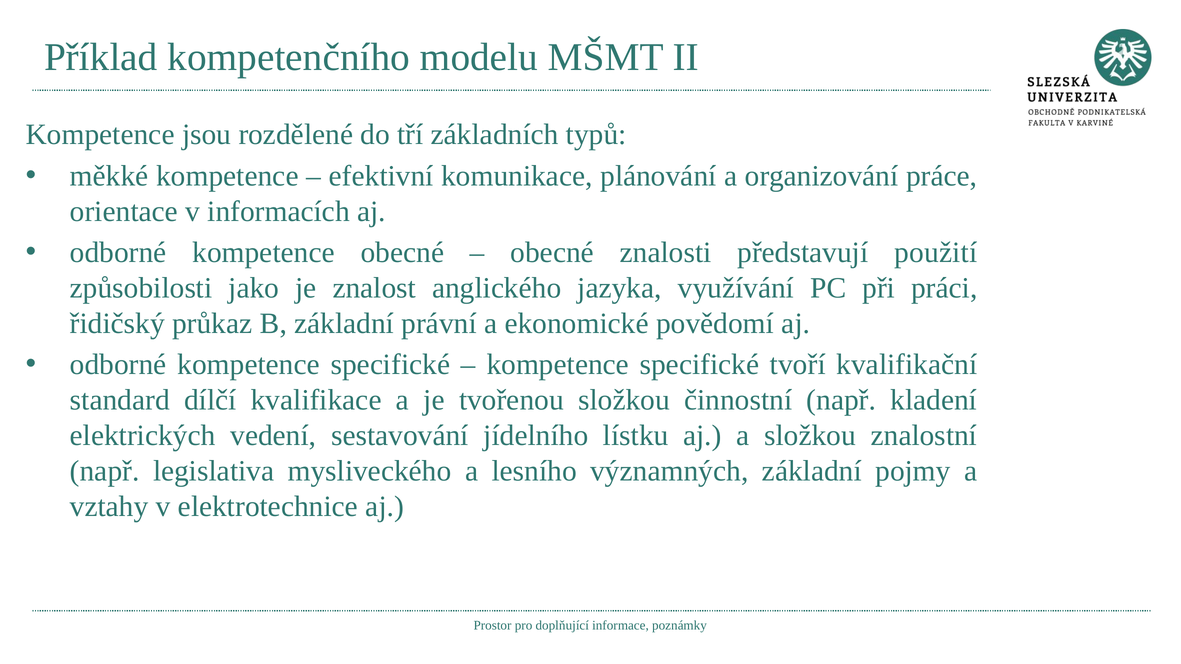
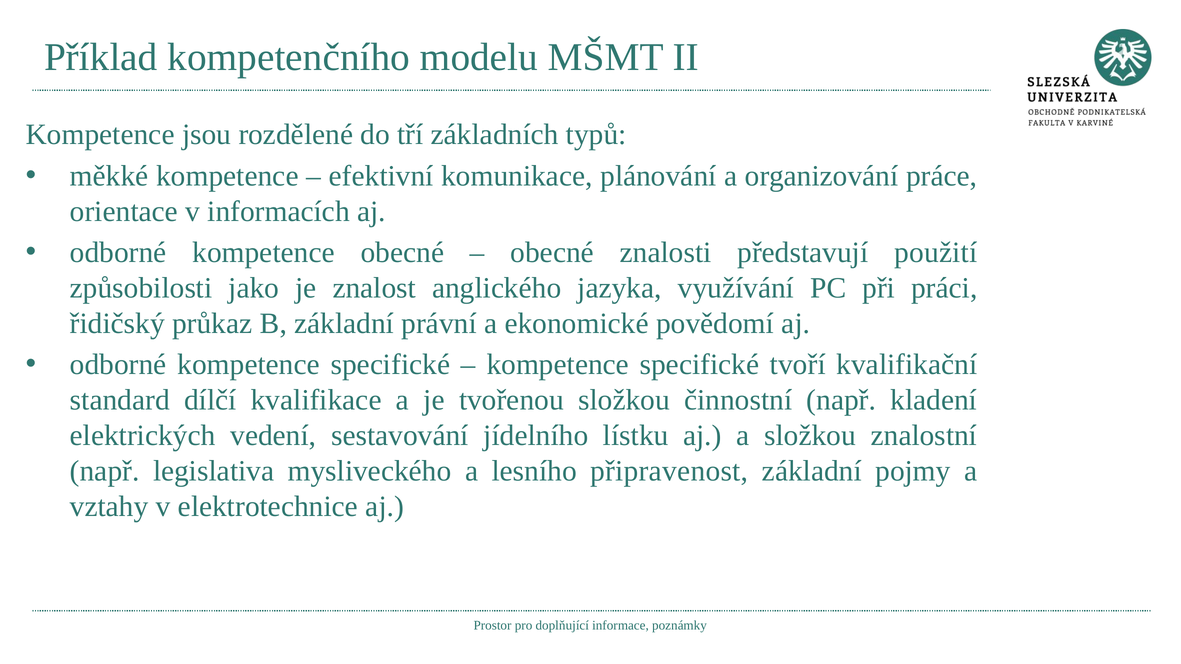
významných: významných -> připravenost
